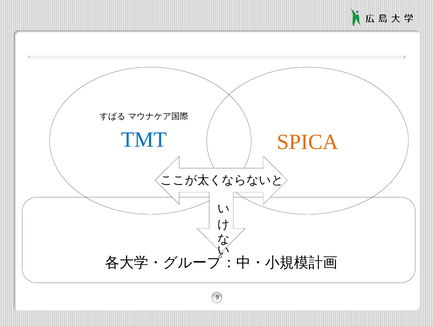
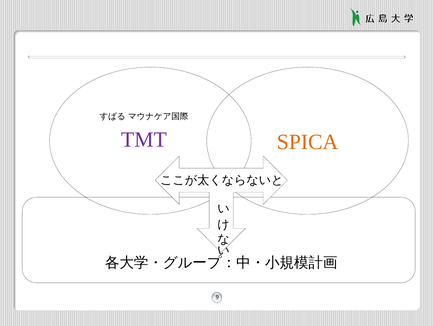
TMT colour: blue -> purple
